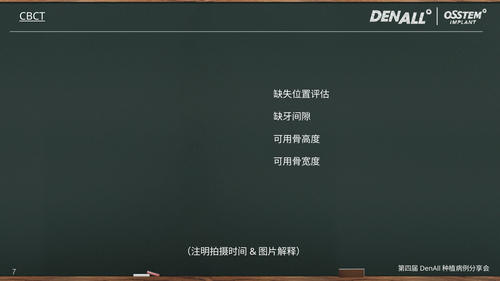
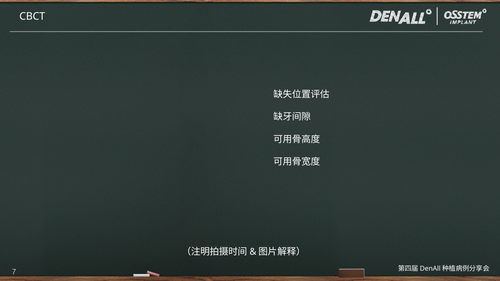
CBCT underline: present -> none
